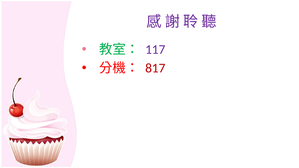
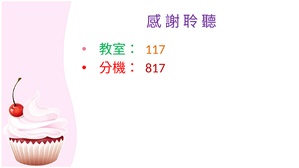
117 colour: purple -> orange
